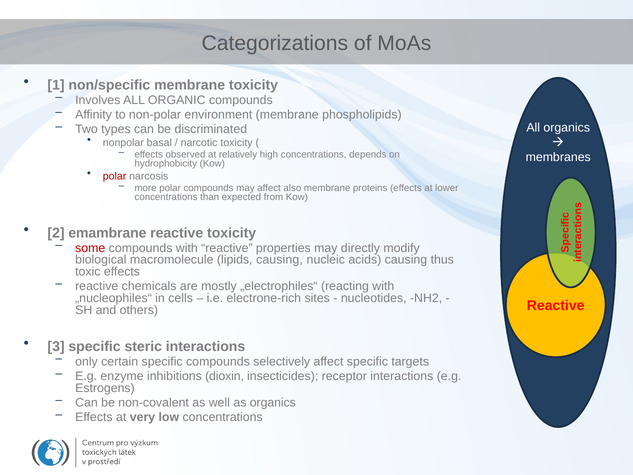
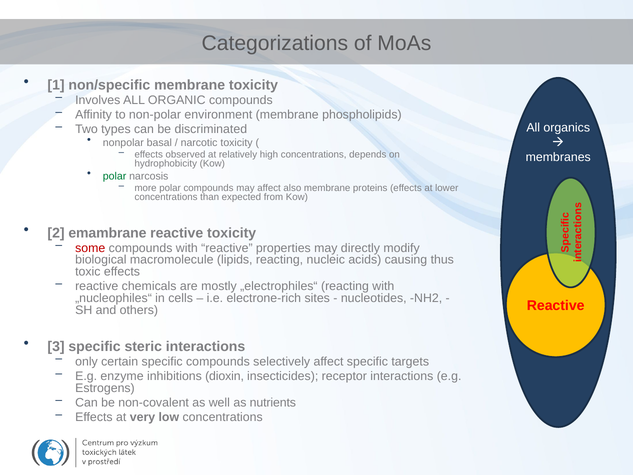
polar at (115, 176) colour: red -> green
lipids causing: causing -> reacting
as organics: organics -> nutrients
